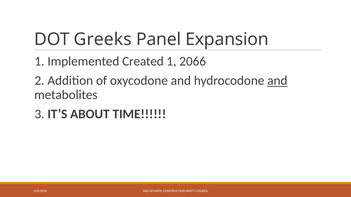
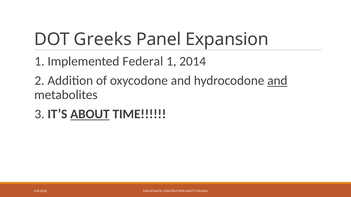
Created: Created -> Federal
2066: 2066 -> 2014
ABOUT underline: none -> present
